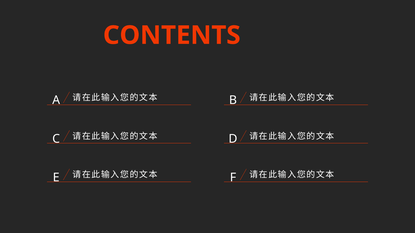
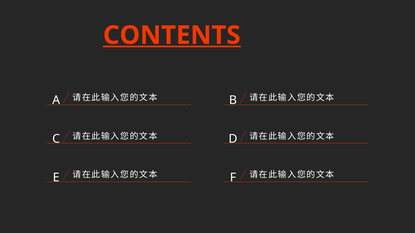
CONTENTS underline: none -> present
